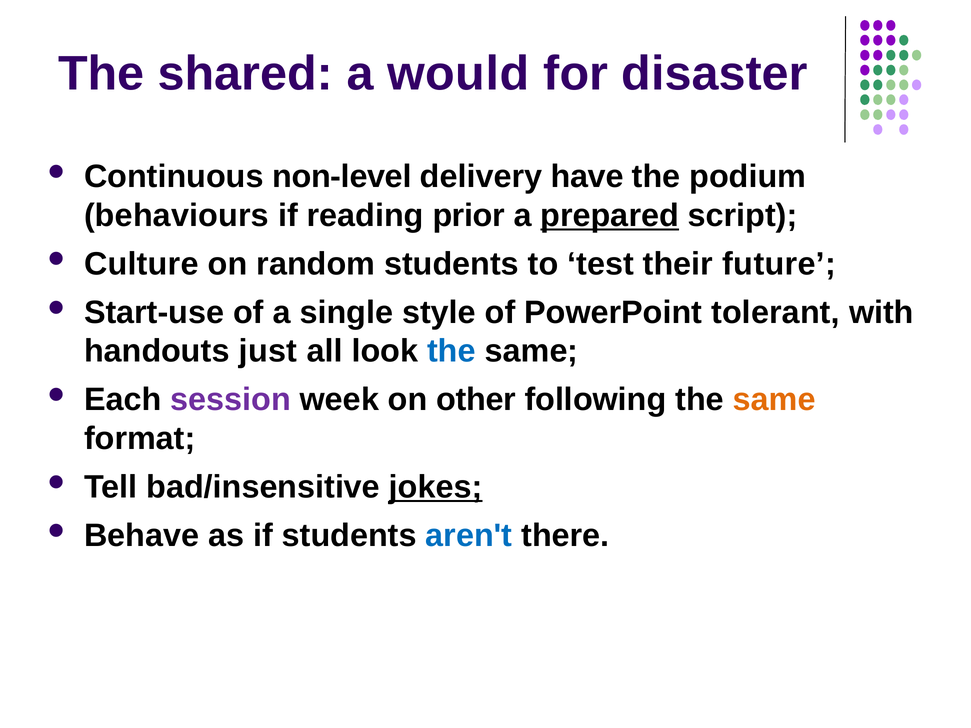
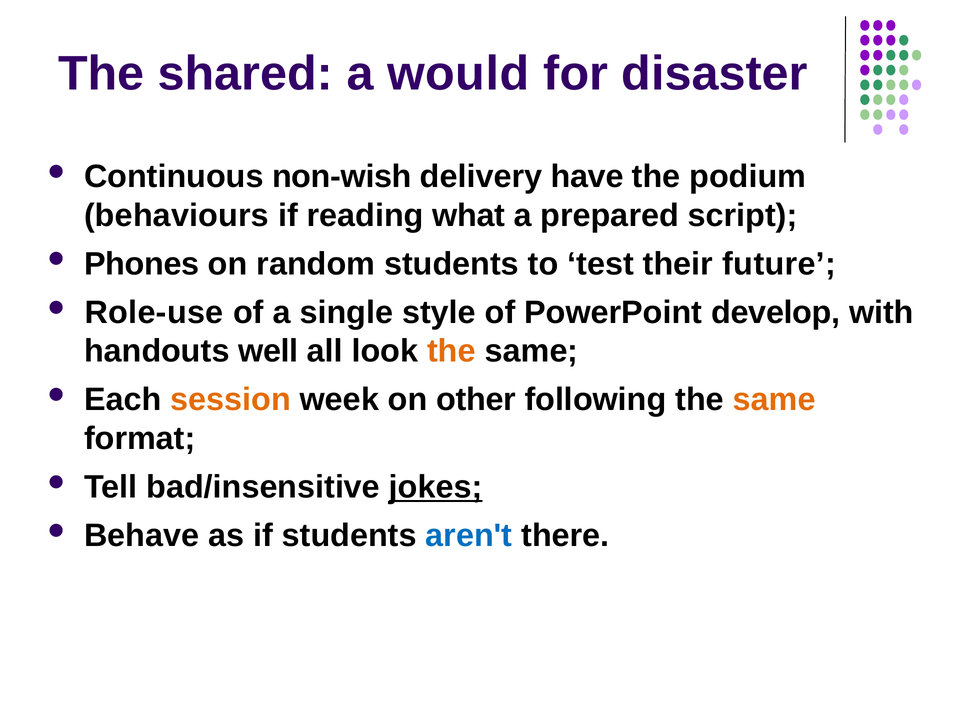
non-level: non-level -> non-wish
prior: prior -> what
prepared underline: present -> none
Culture: Culture -> Phones
Start-use: Start-use -> Role-use
tolerant: tolerant -> develop
just: just -> well
the at (451, 351) colour: blue -> orange
session colour: purple -> orange
